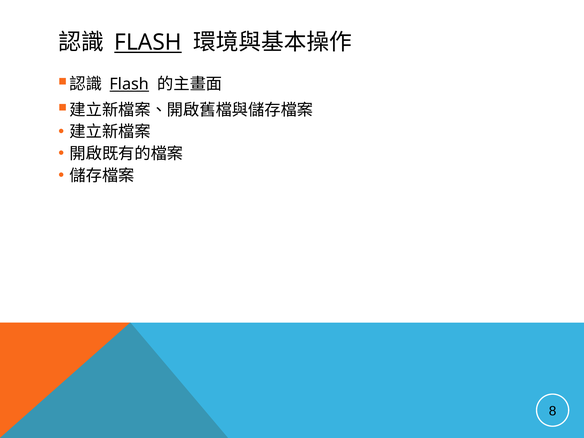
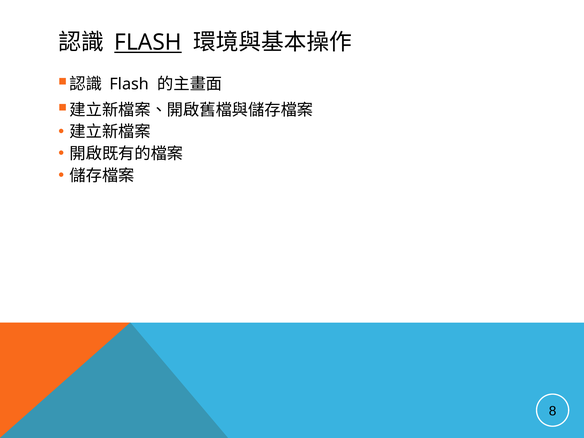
Flash at (129, 84) underline: present -> none
